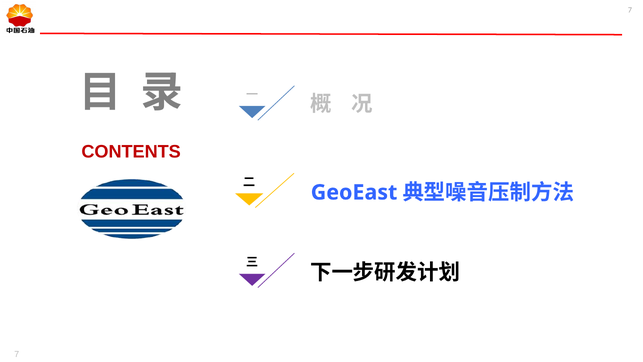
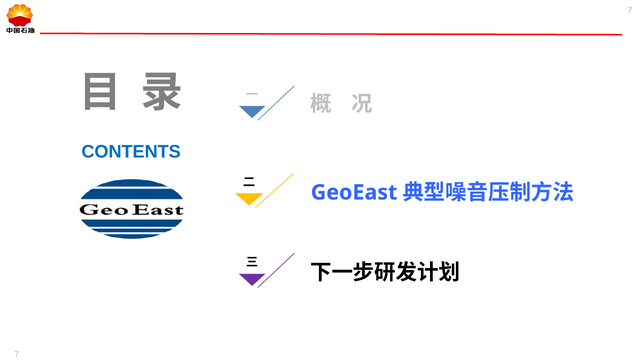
CONTENTS colour: red -> blue
